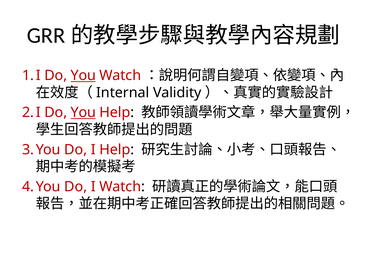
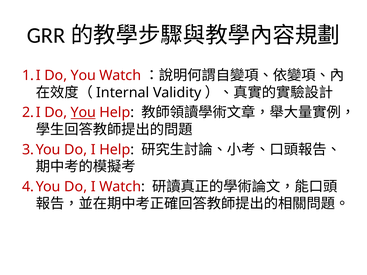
You at (83, 76) underline: present -> none
